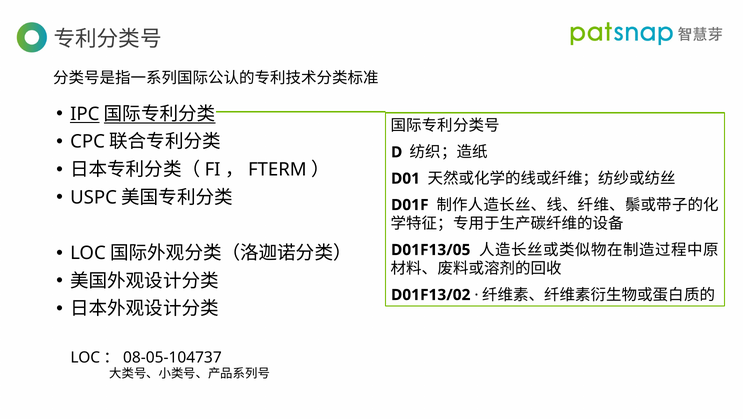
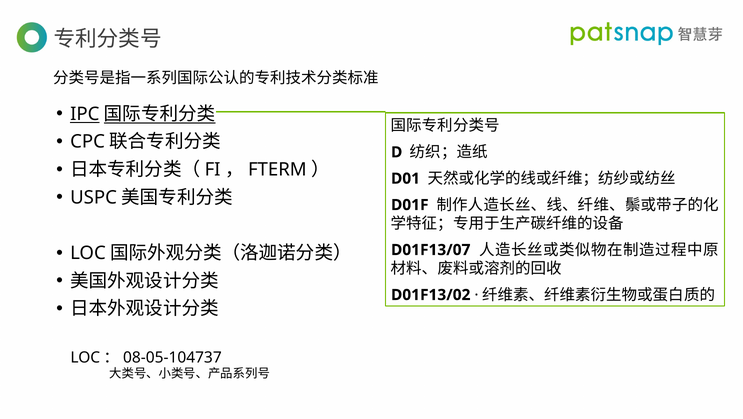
D01F13/05: D01F13/05 -> D01F13/07
